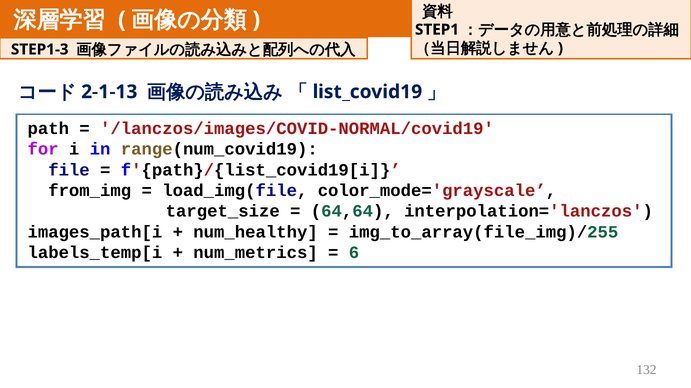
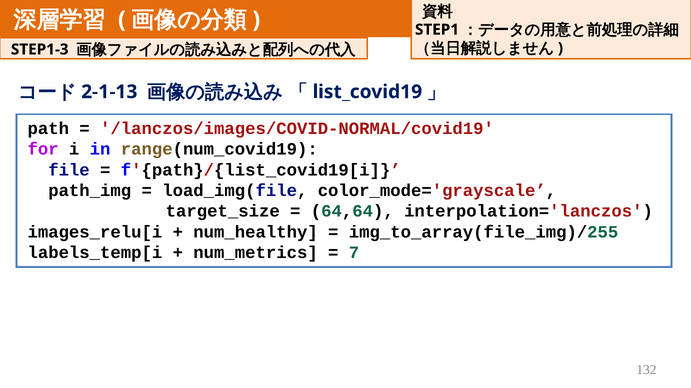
from_img: from_img -> path_img
images_path[i: images_path[i -> images_relu[i
6: 6 -> 7
